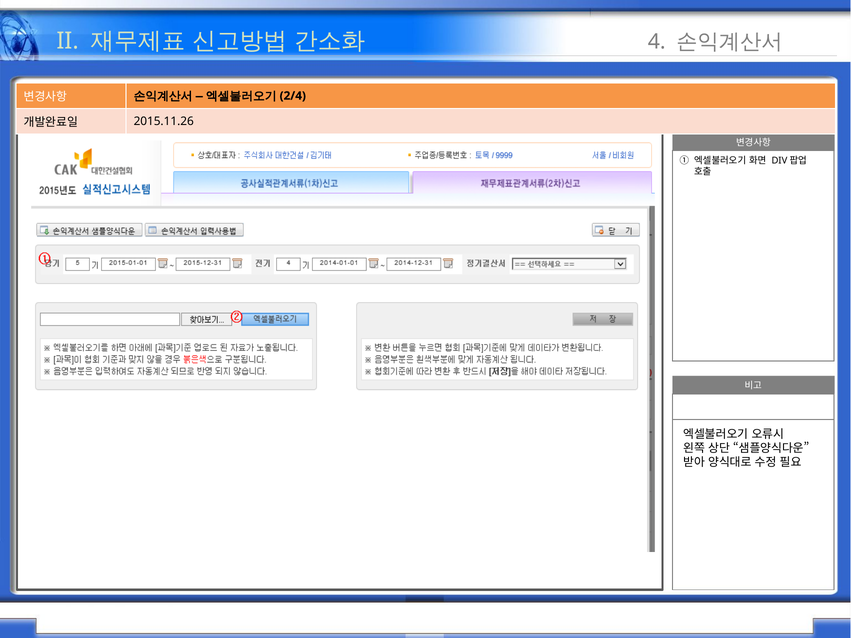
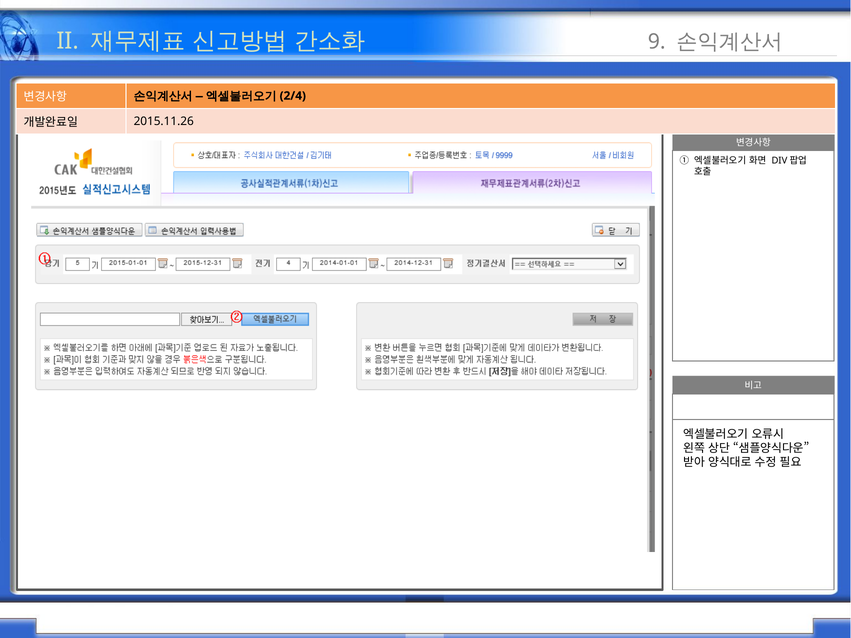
4: 4 -> 9
